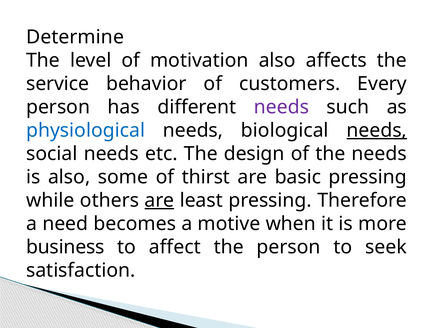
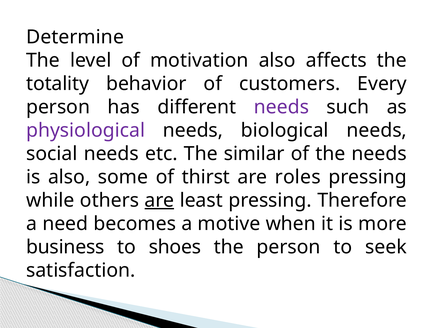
service: service -> totality
physiological colour: blue -> purple
needs at (377, 130) underline: present -> none
design: design -> similar
basic: basic -> roles
affect: affect -> shoes
